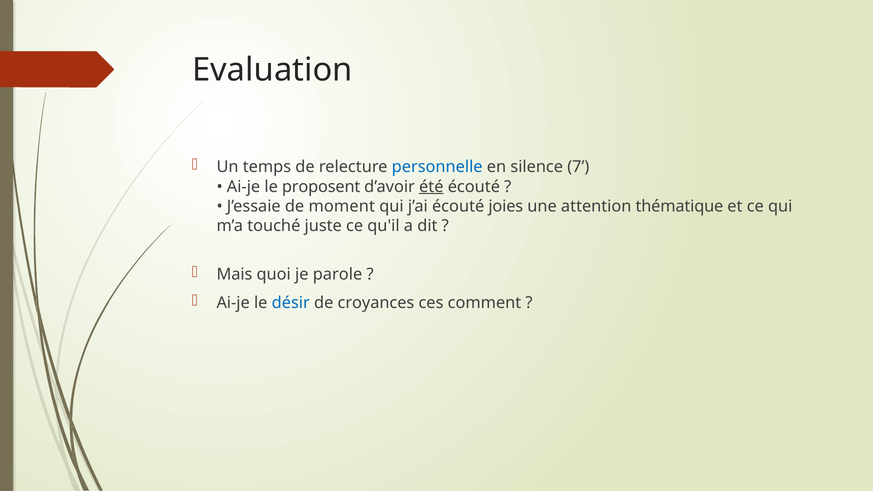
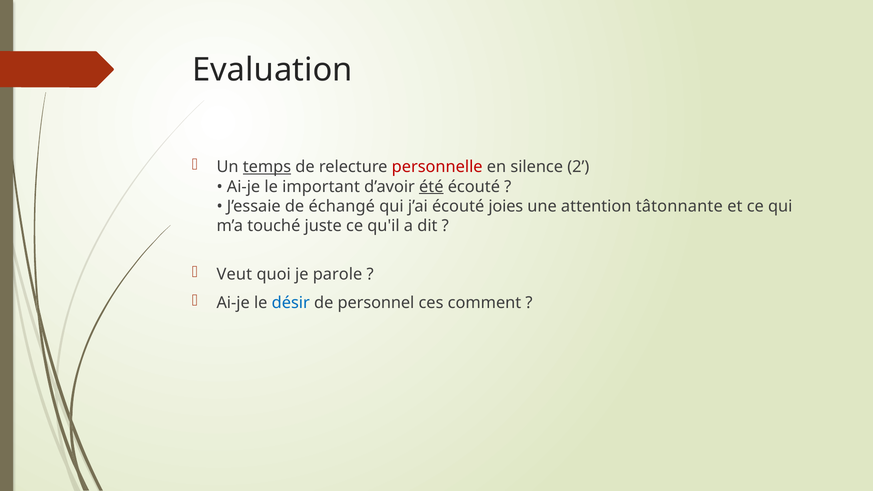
temps underline: none -> present
personnelle colour: blue -> red
7: 7 -> 2
proposent: proposent -> important
moment: moment -> échangé
thématique: thématique -> tâtonnante
Mais: Mais -> Veut
croyances: croyances -> personnel
